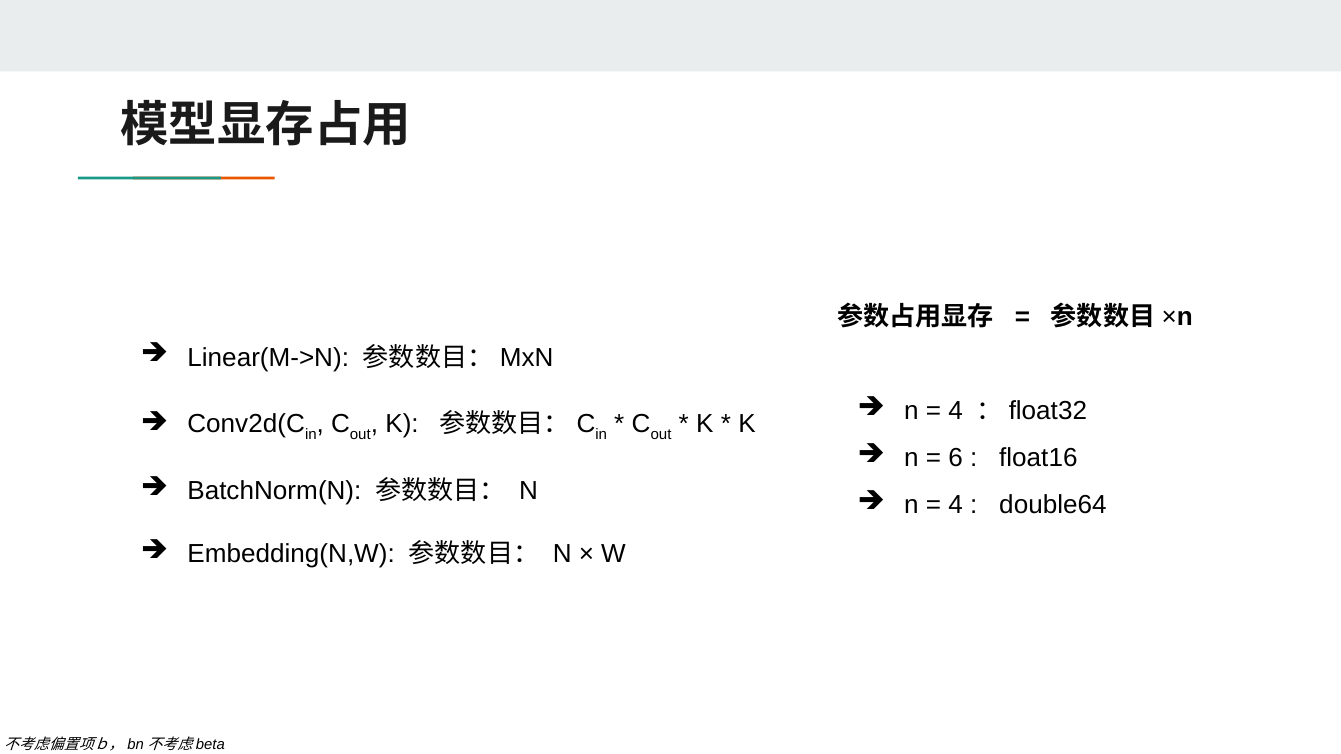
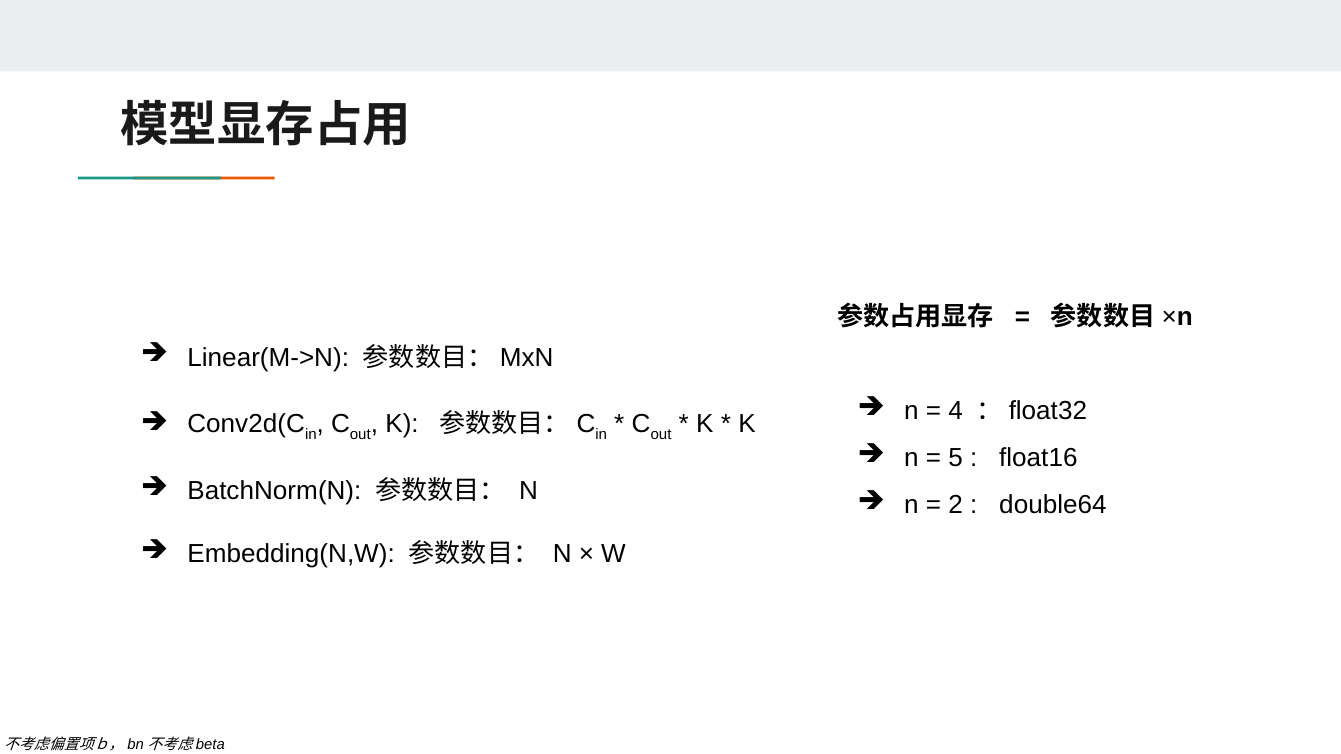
6: 6 -> 5
4 at (956, 505): 4 -> 2
